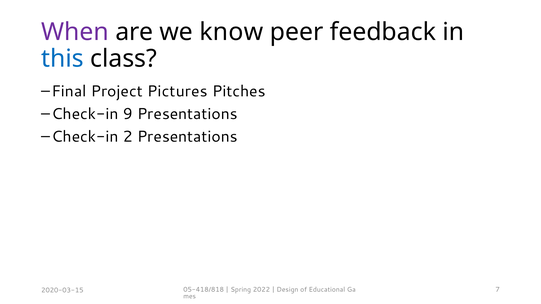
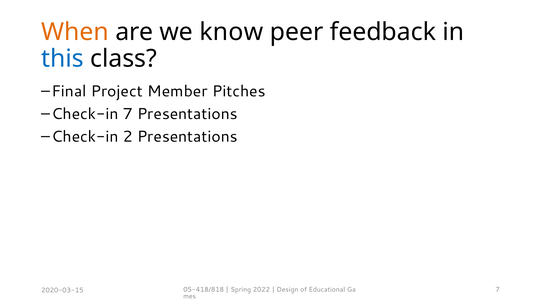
When colour: purple -> orange
Pictures: Pictures -> Member
Check-in 9: 9 -> 7
